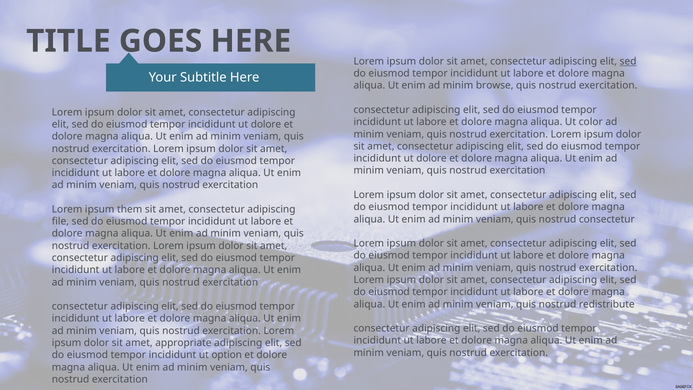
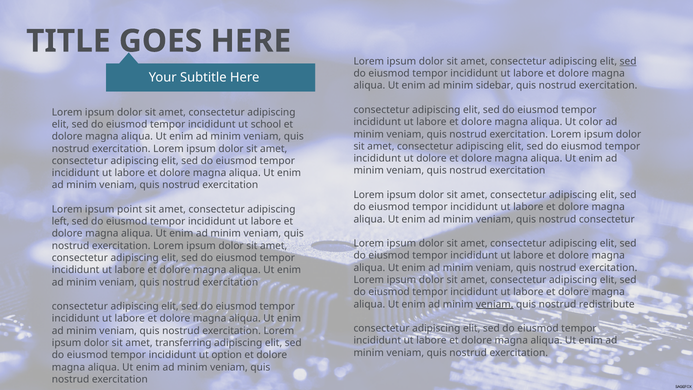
browse: browse -> sidebar
dolore at (266, 124): dolore -> school
them: them -> point
file: file -> left
veniam at (495, 304) underline: none -> present
appropriate: appropriate -> transferring
